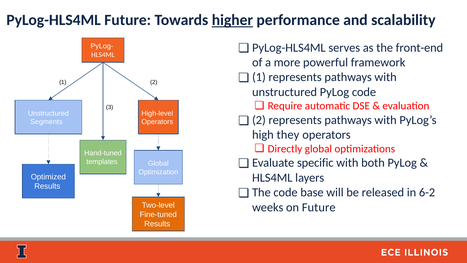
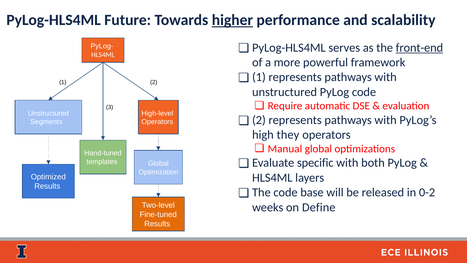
front-end underline: none -> present
Directly: Directly -> Manual
6-2: 6-2 -> 0-2
on Future: Future -> Define
